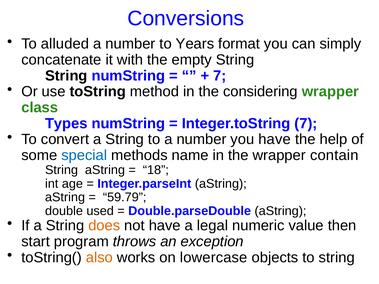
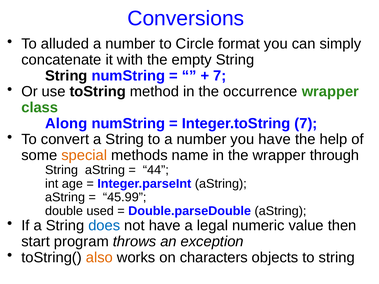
Years: Years -> Circle
considering: considering -> occurrence
Types: Types -> Along
special colour: blue -> orange
contain: contain -> through
18: 18 -> 44
59.79: 59.79 -> 45.99
does colour: orange -> blue
lowercase: lowercase -> characters
